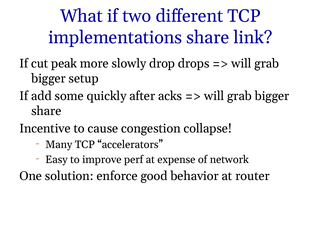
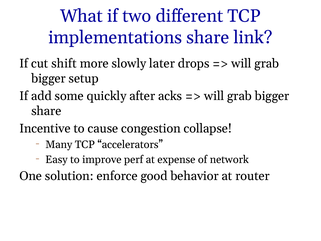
peak: peak -> shift
drop: drop -> later
